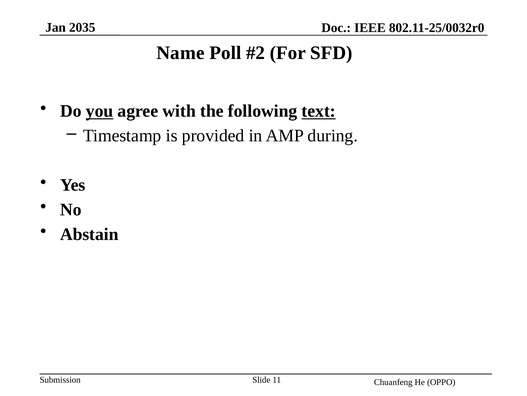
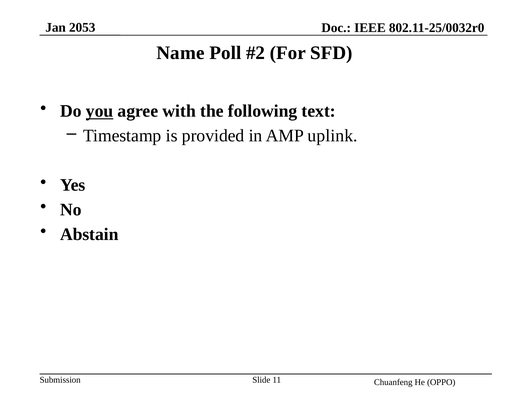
2035: 2035 -> 2053
text underline: present -> none
during: during -> uplink
